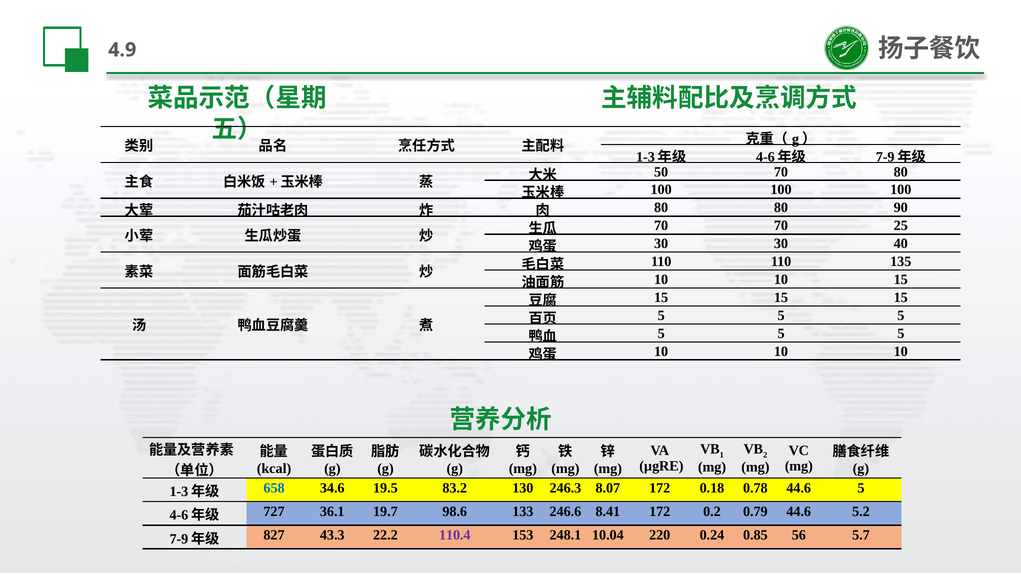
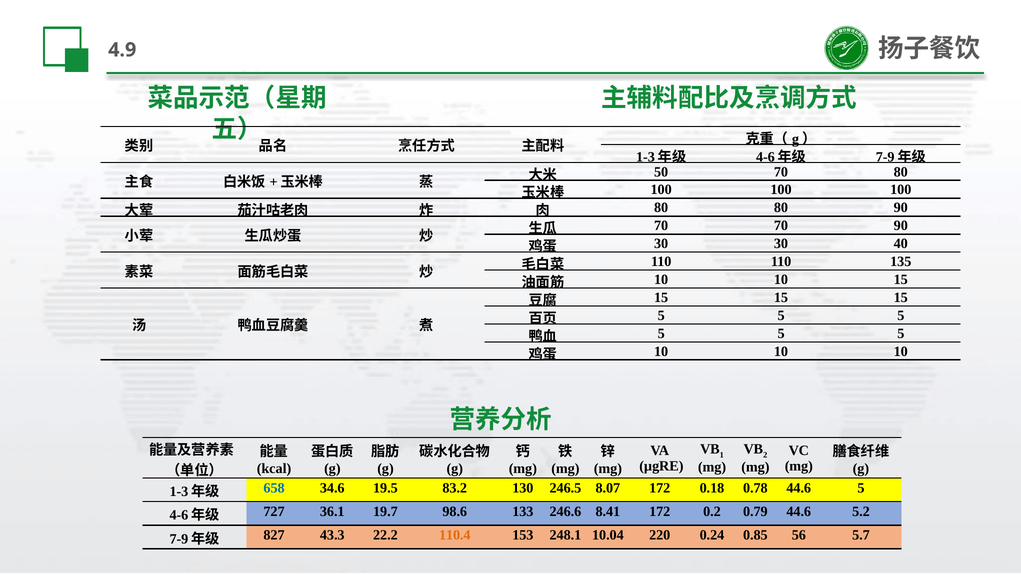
70 25: 25 -> 90
246.3: 246.3 -> 246.5
110.4 colour: purple -> orange
